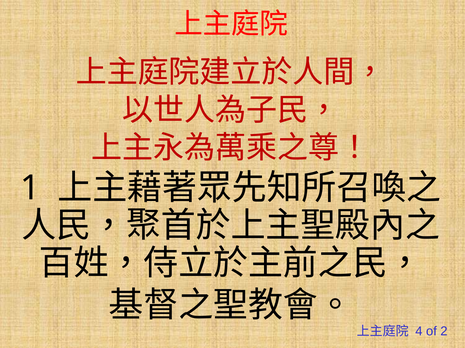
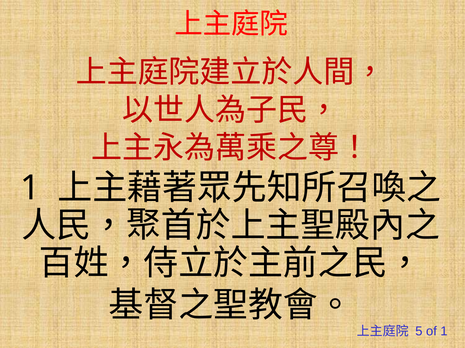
4: 4 -> 5
of 2: 2 -> 1
